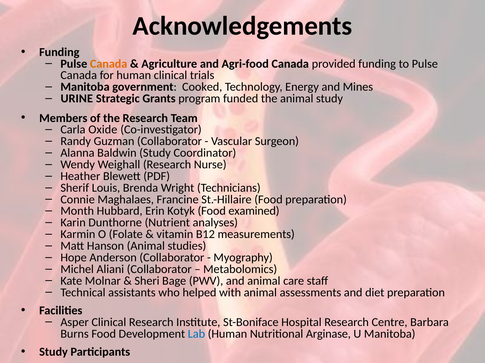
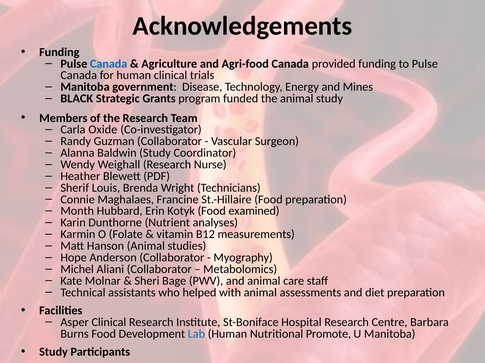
Canada at (109, 64) colour: orange -> blue
Cooked: Cooked -> Disease
URINE: URINE -> BLACK
Arginase: Arginase -> Promote
